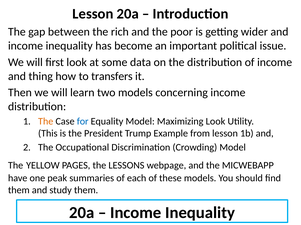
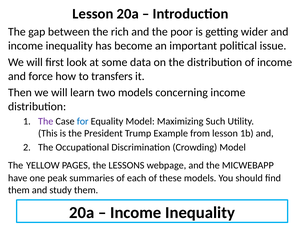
thing: thing -> force
The at (46, 122) colour: orange -> purple
Maximizing Look: Look -> Such
